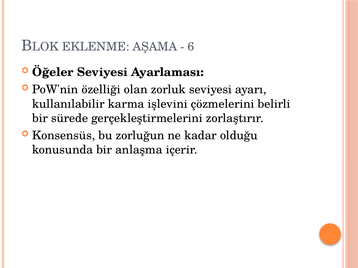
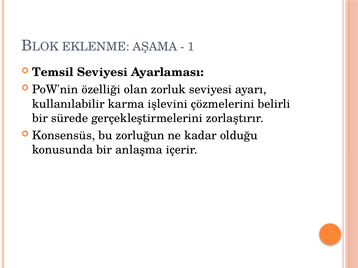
6: 6 -> 1
Öğeler: Öğeler -> Temsil
